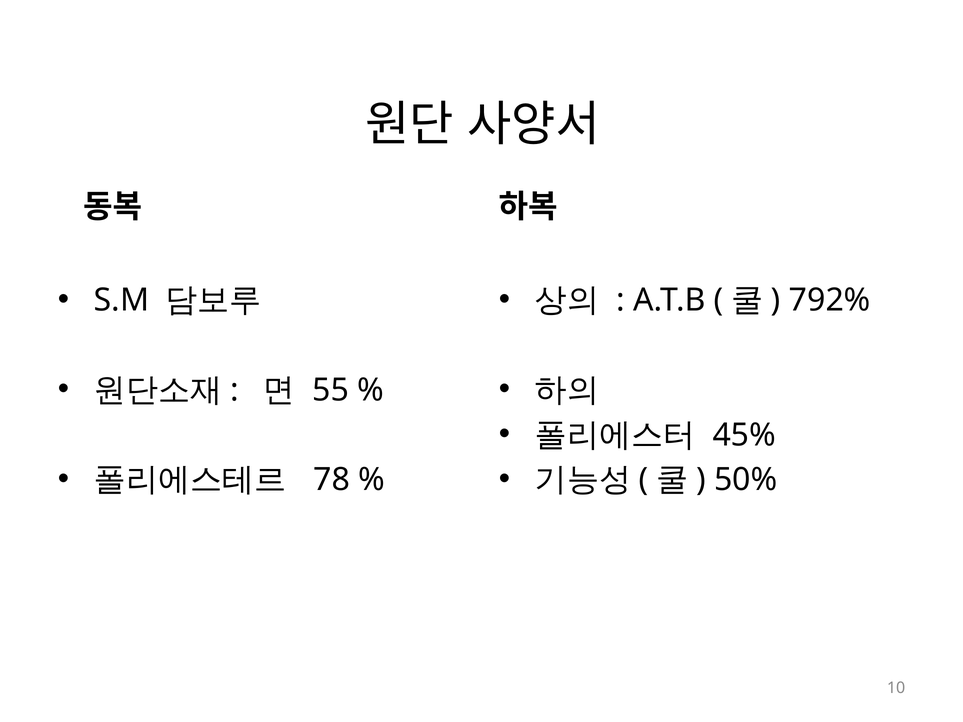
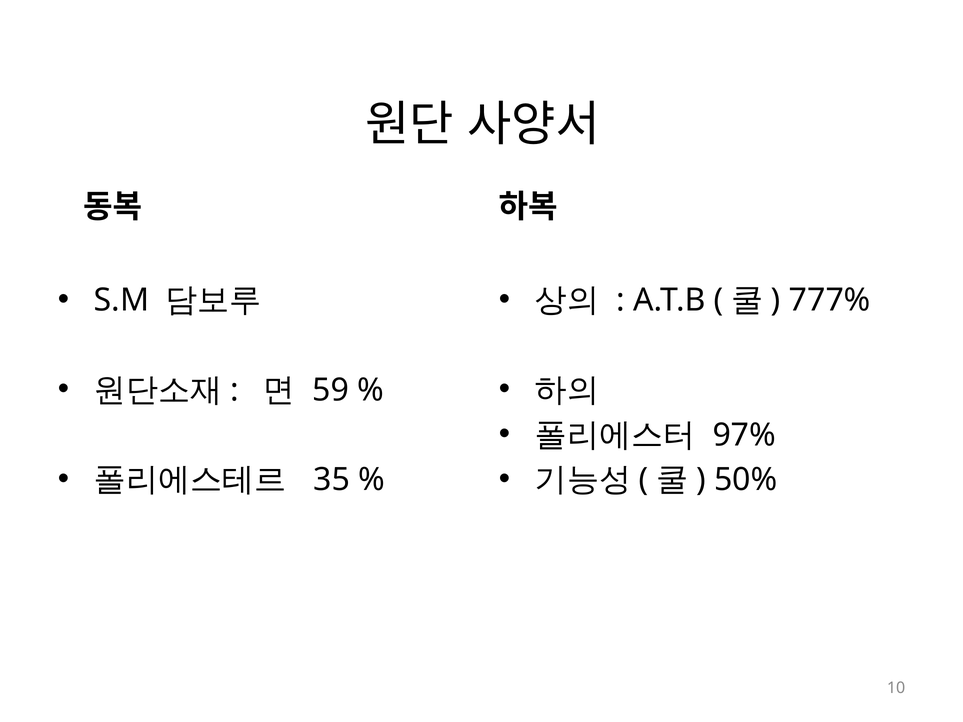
792%: 792% -> 777%
55: 55 -> 59
45%: 45% -> 97%
78: 78 -> 35
